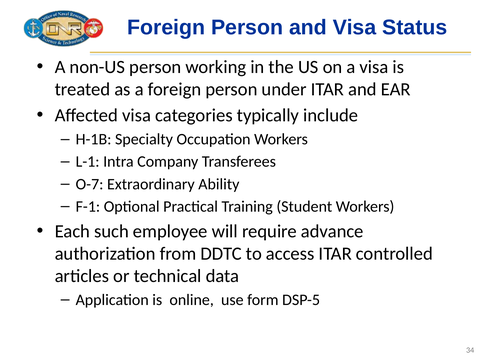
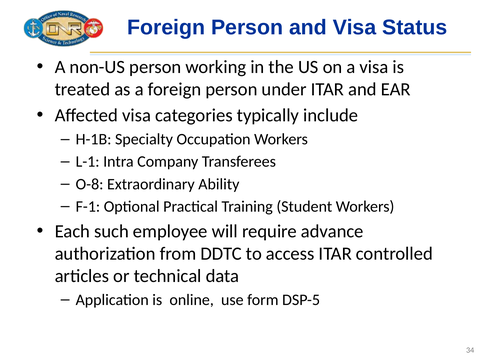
O-7: O-7 -> O-8
